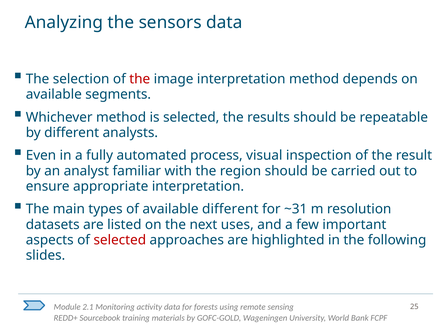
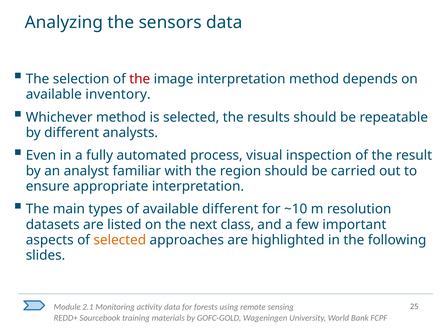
segments: segments -> inventory
~31: ~31 -> ~10
uses: uses -> class
selected at (120, 240) colour: red -> orange
